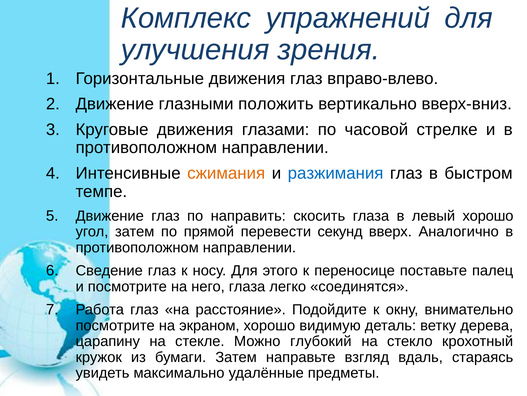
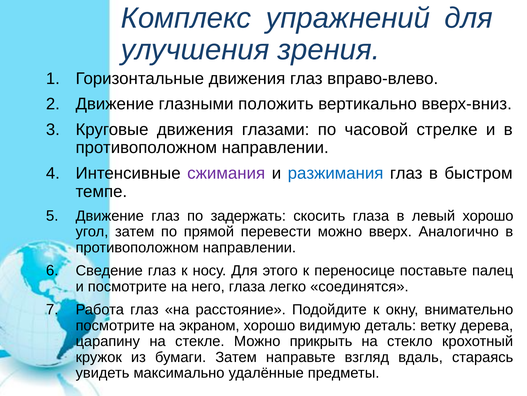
сжимания colour: orange -> purple
направить: направить -> задержать
перевести секунд: секунд -> можно
глубокий: глубокий -> прикрыть
